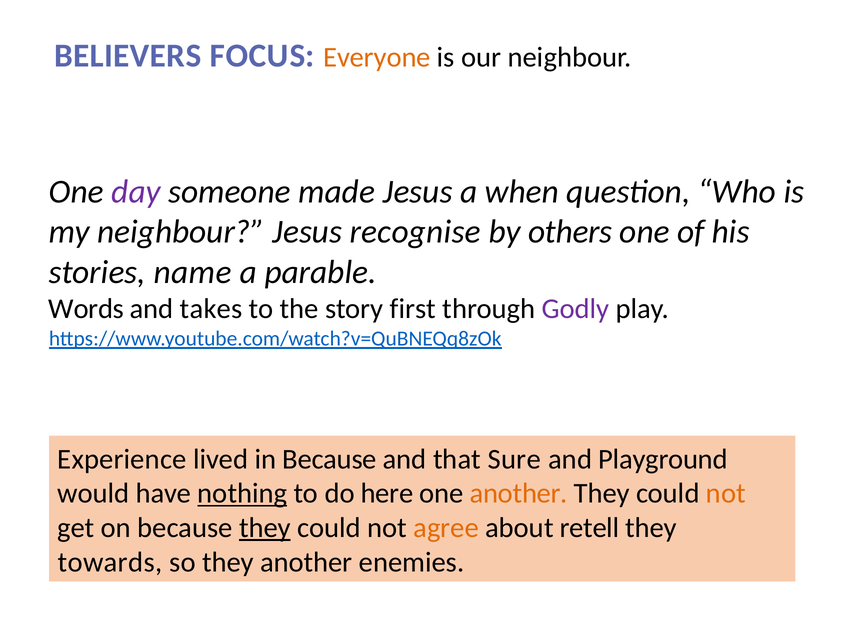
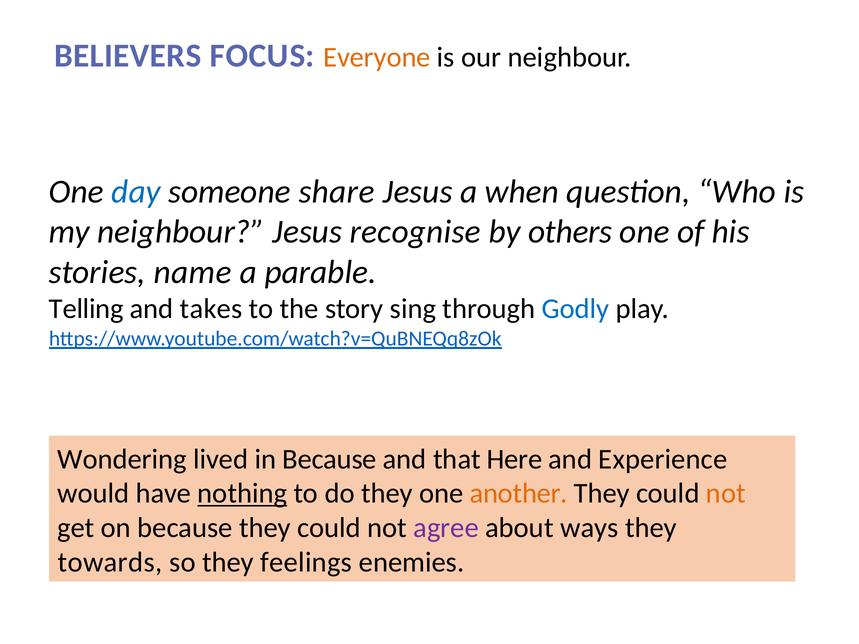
day colour: purple -> blue
made: made -> share
Words: Words -> Telling
first: first -> sing
Godly colour: purple -> blue
Experience: Experience -> Wondering
Sure: Sure -> Here
Playground: Playground -> Experience
do here: here -> they
they at (265, 528) underline: present -> none
agree colour: orange -> purple
retell: retell -> ways
they another: another -> feelings
